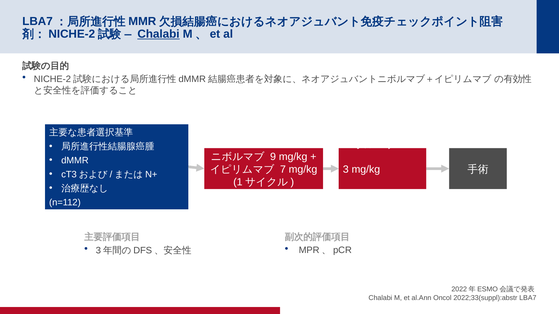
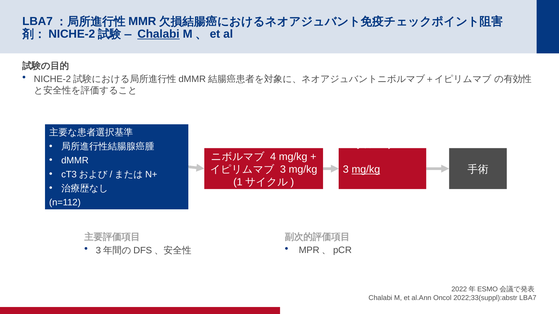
9: 9 -> 4
mg/kg at (366, 170) underline: none -> present
7 at (283, 170): 7 -> 3
